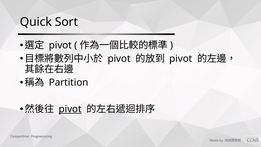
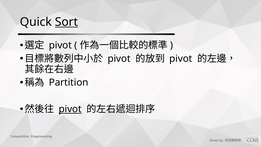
Sort underline: none -> present
